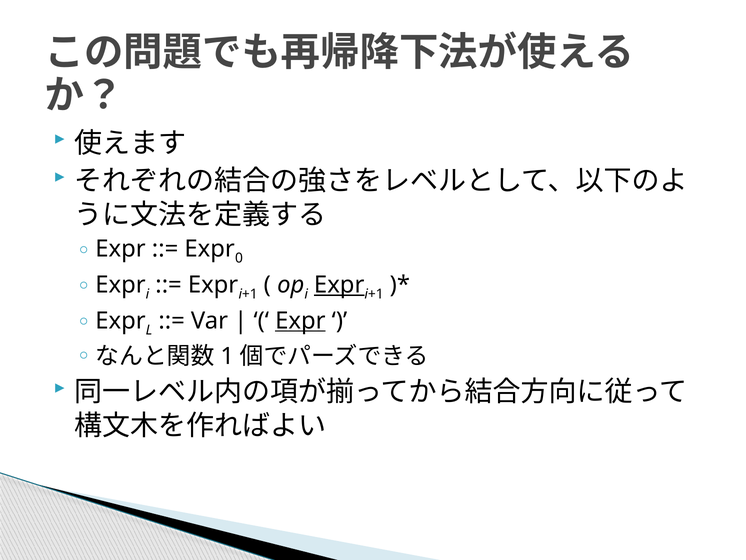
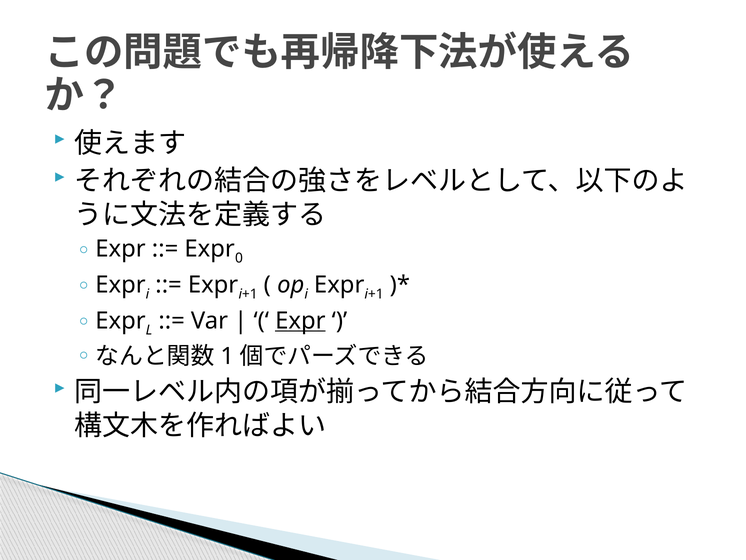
Expr at (339, 285) underline: present -> none
